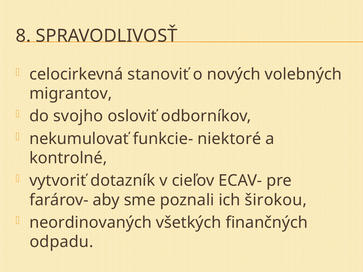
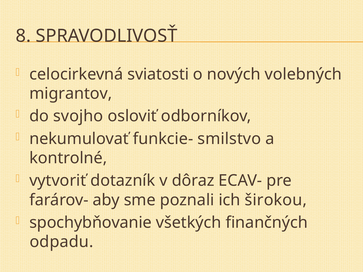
stanoviť: stanoviť -> sviatosti
niektoré: niektoré -> smilstvo
cieľov: cieľov -> dôraz
neordinovaných: neordinovaných -> spochybňovanie
